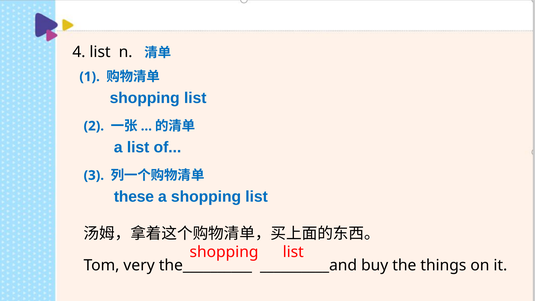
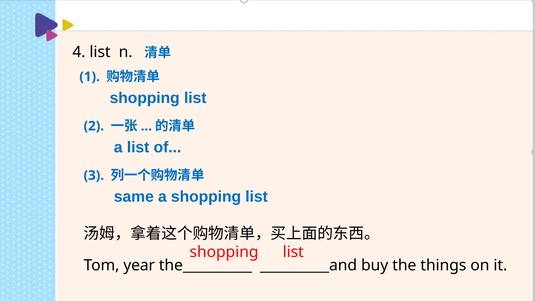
these: these -> same
very: very -> year
